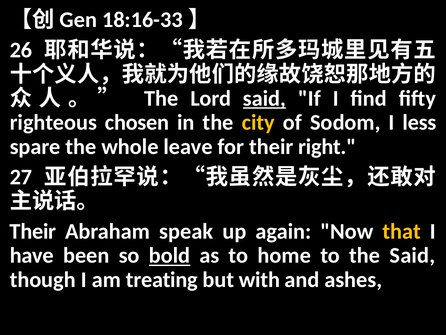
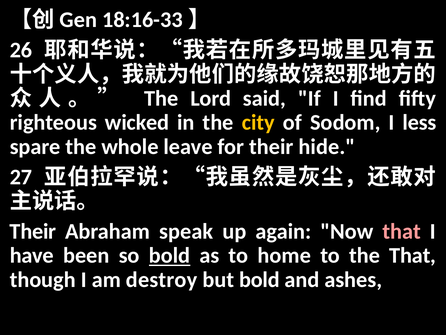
said at (264, 98) underline: present -> none
chosen: chosen -> wicked
right: right -> hide
that at (402, 231) colour: yellow -> pink
the Said: Said -> That
treating: treating -> destroy
but with: with -> bold
